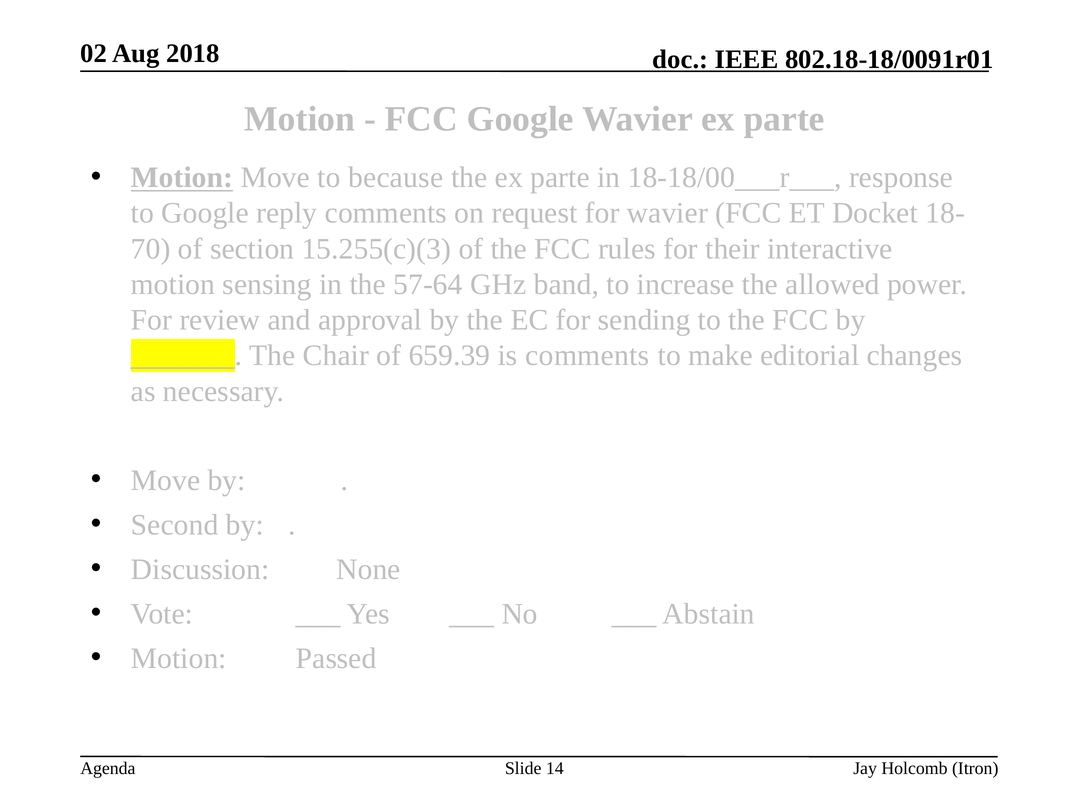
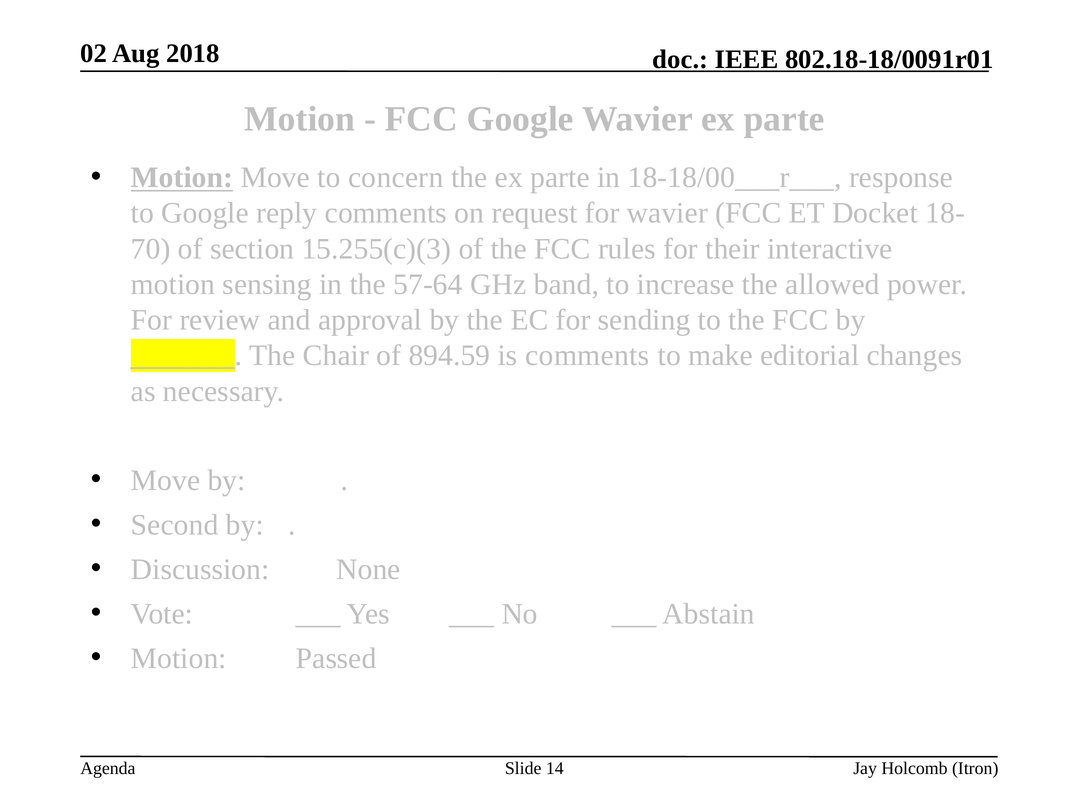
because: because -> concern
659.39: 659.39 -> 894.59
